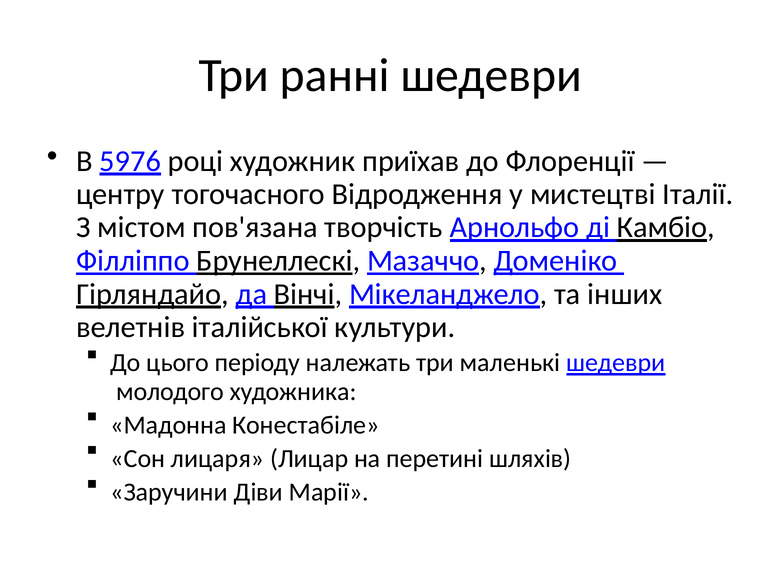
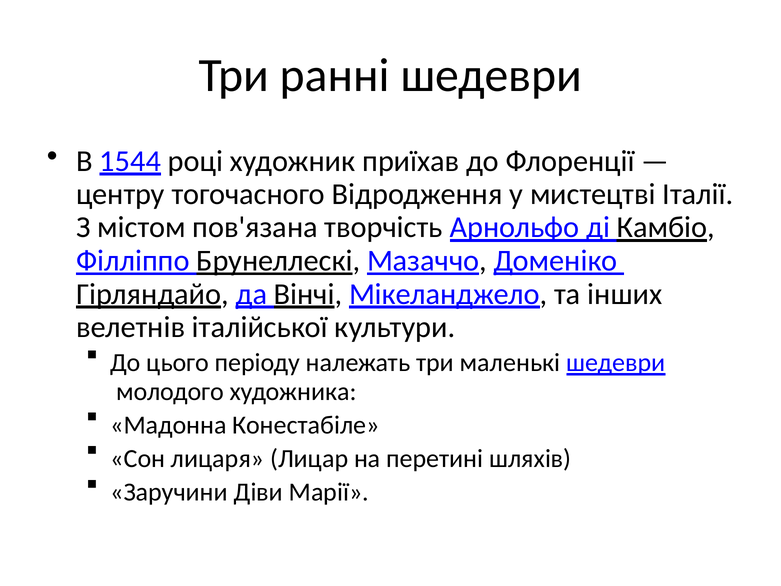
5976: 5976 -> 1544
